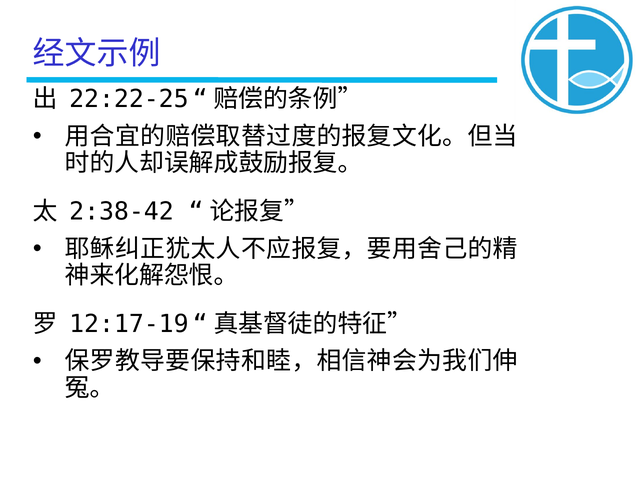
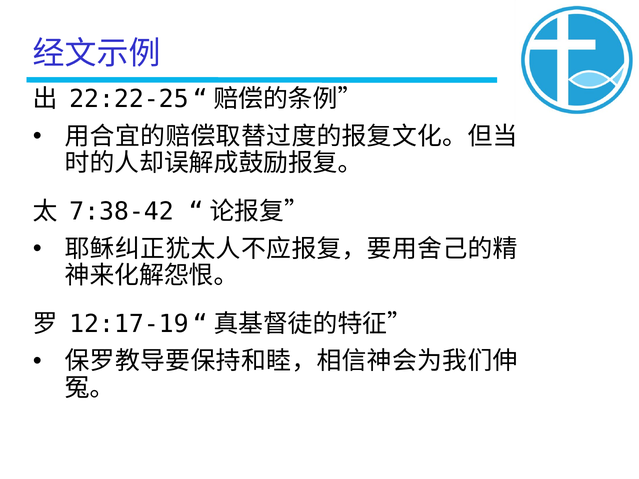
2:38-42: 2:38-42 -> 7:38-42
